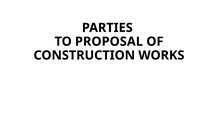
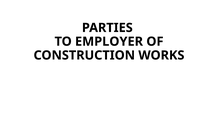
PROPOSAL: PROPOSAL -> EMPLOYER
